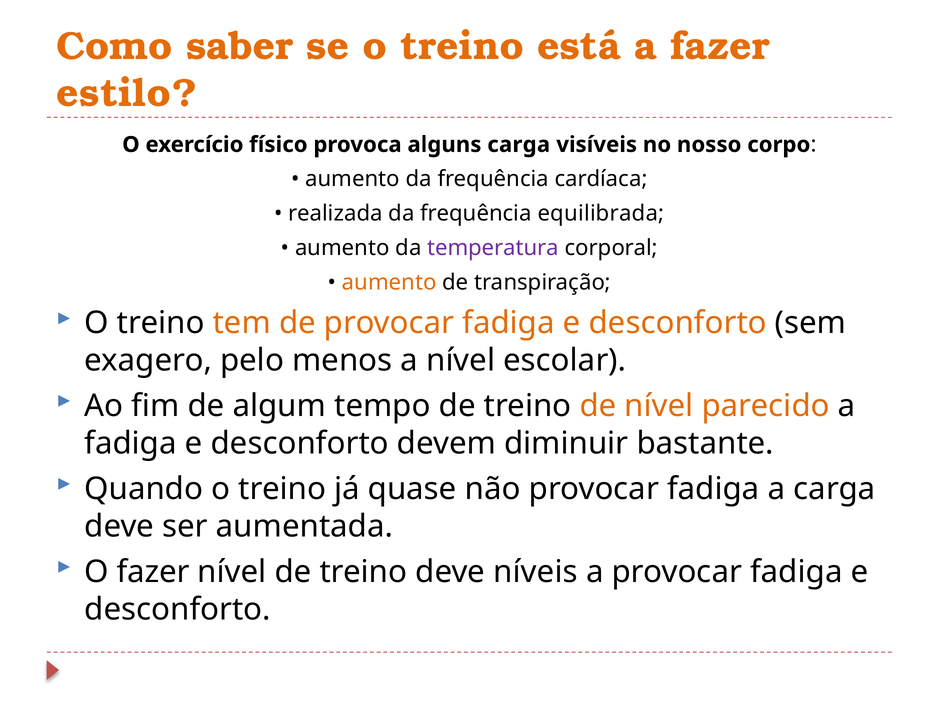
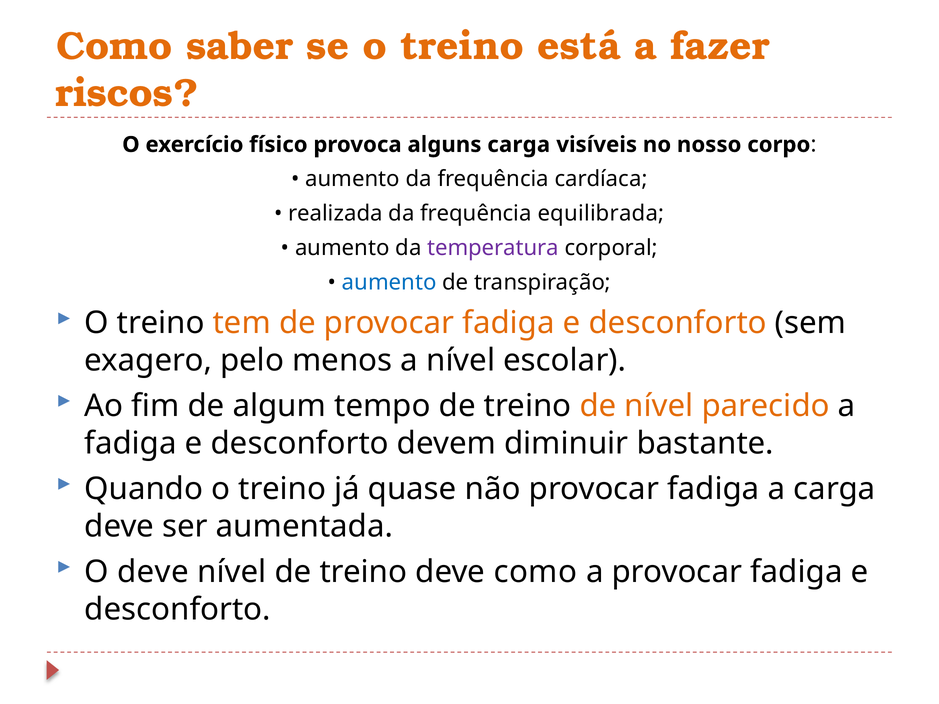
estilo: estilo -> riscos
aumento at (389, 283) colour: orange -> blue
O fazer: fazer -> deve
deve níveis: níveis -> como
